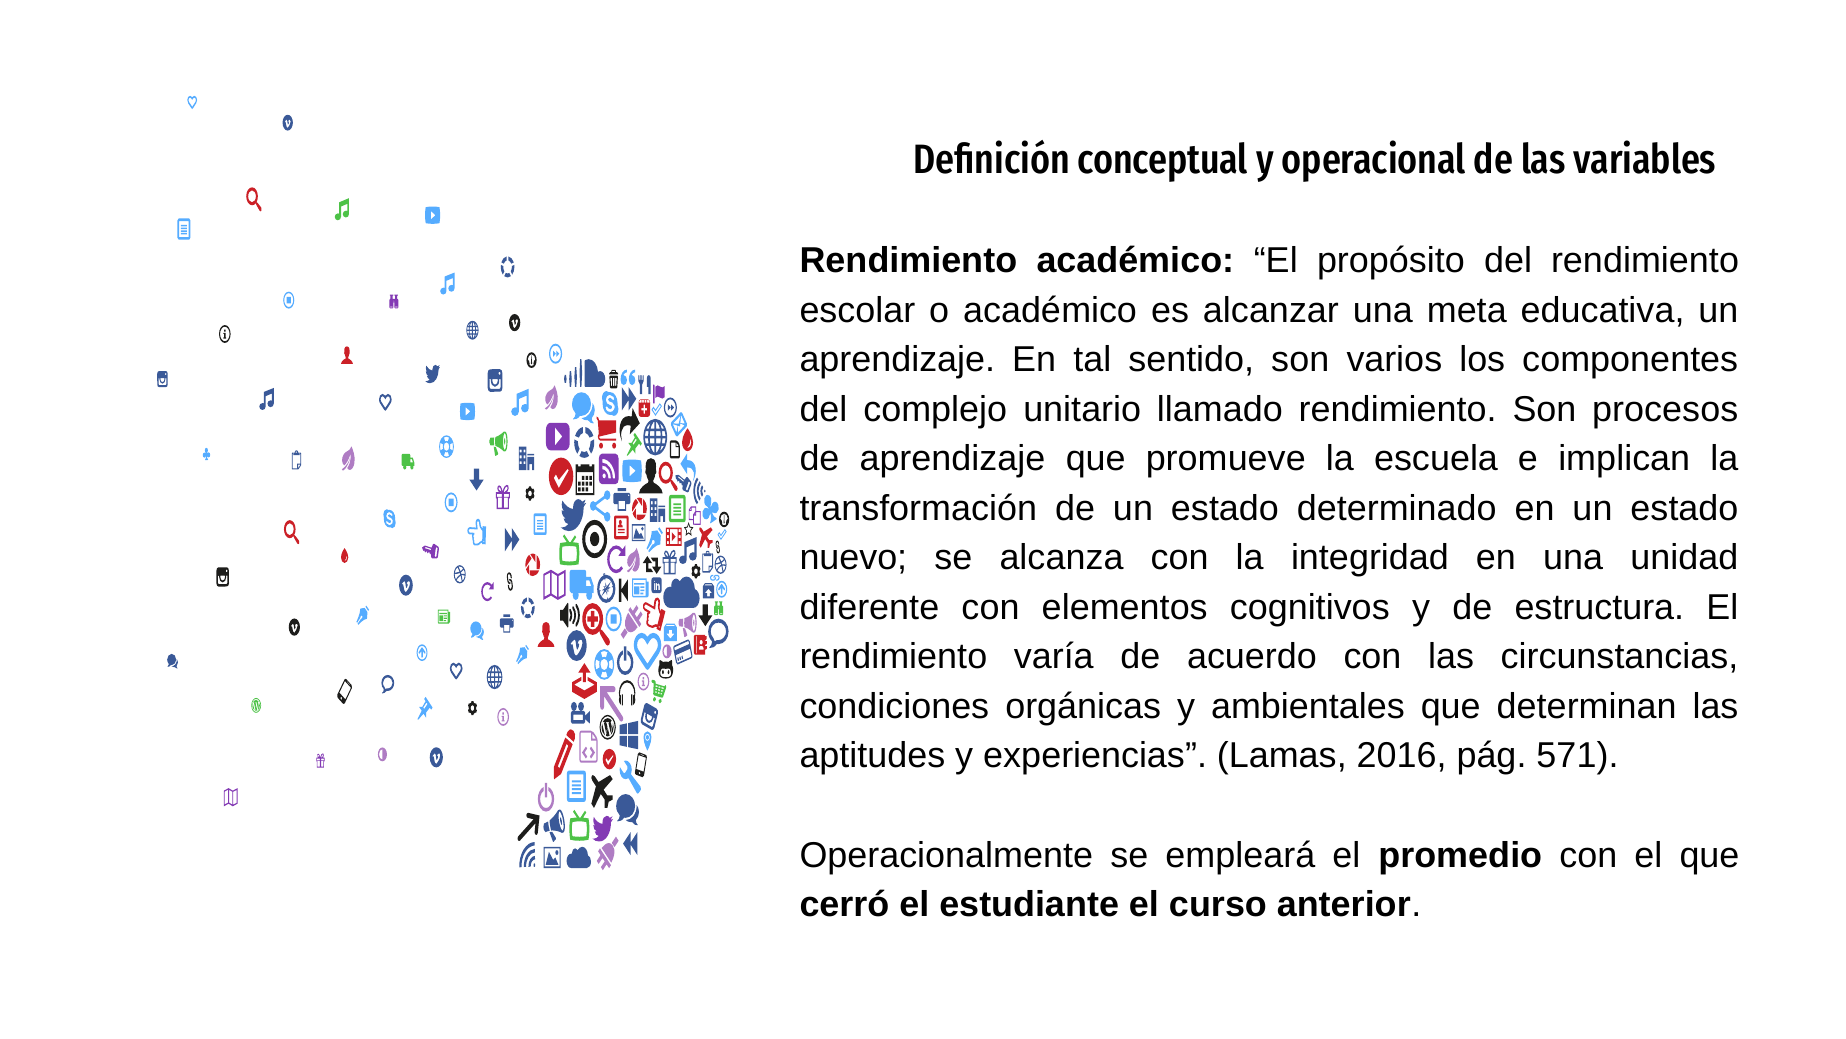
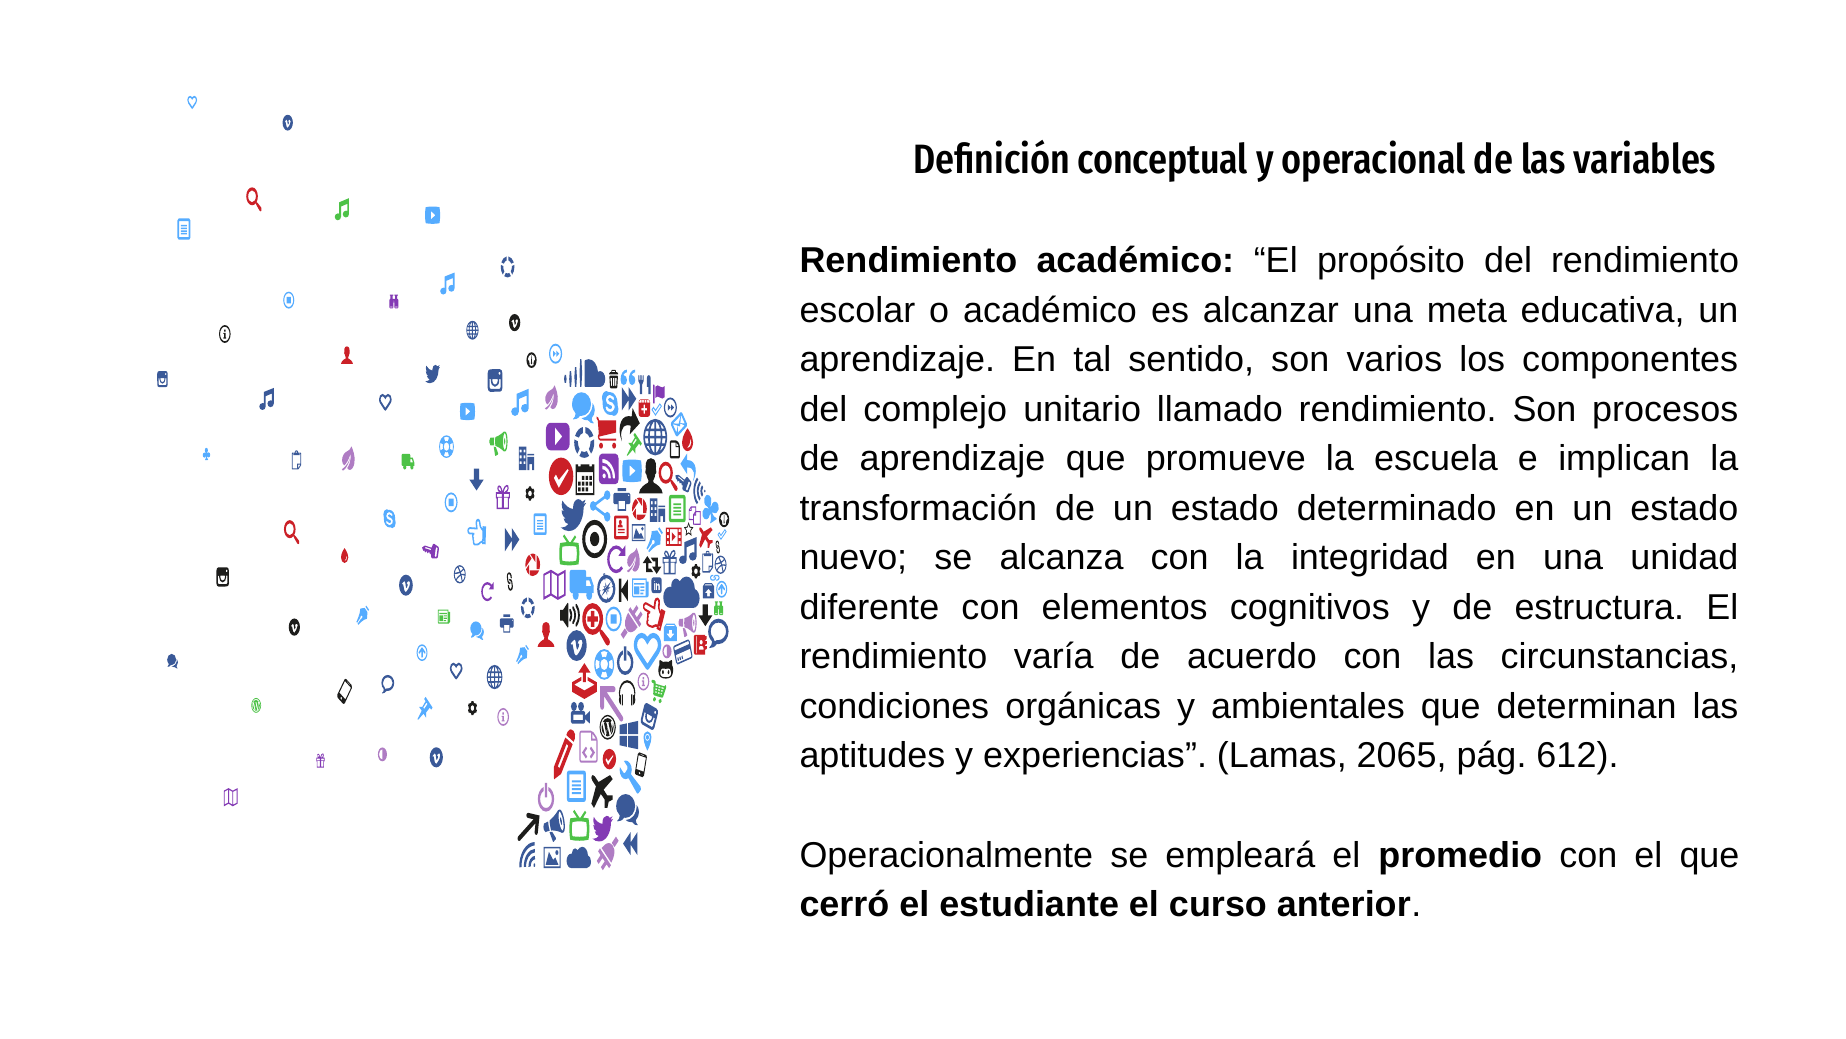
2016: 2016 -> 2065
571: 571 -> 612
